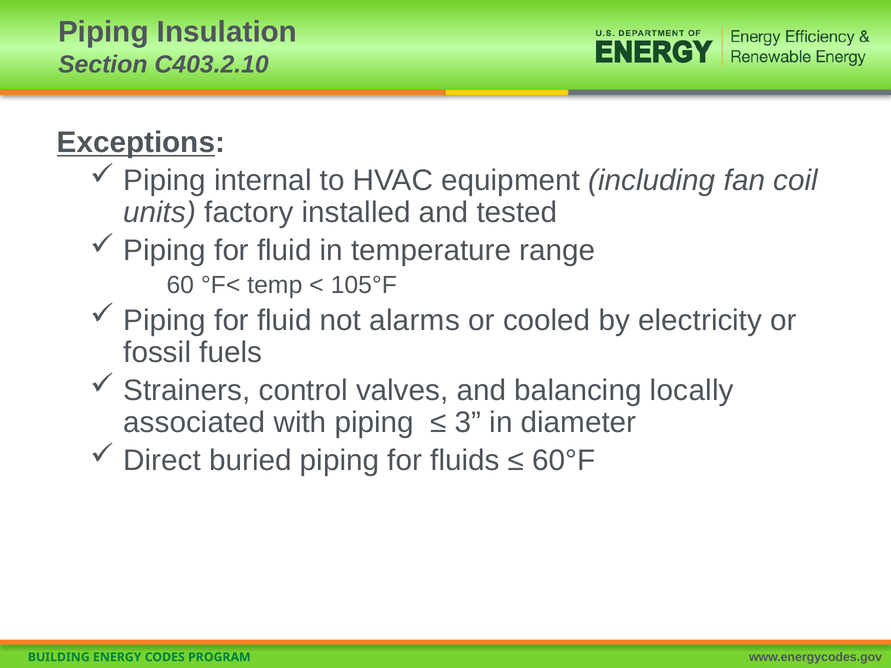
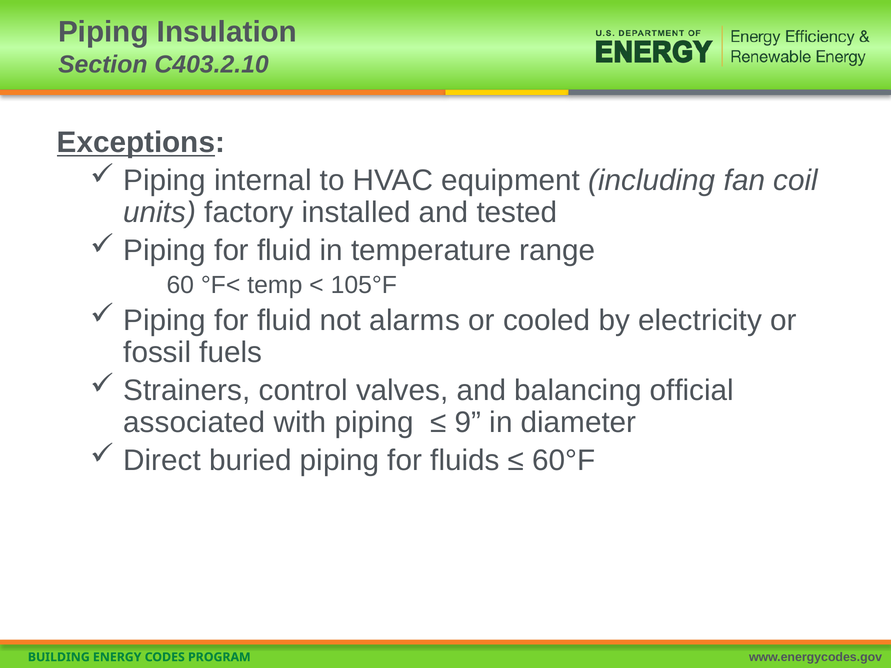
locally: locally -> official
3: 3 -> 9
